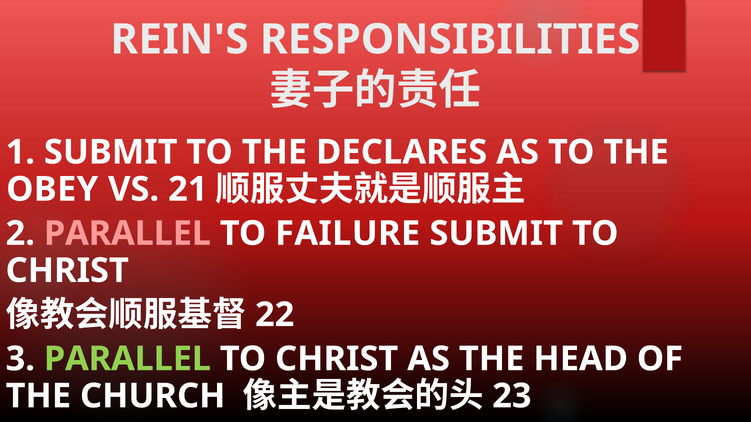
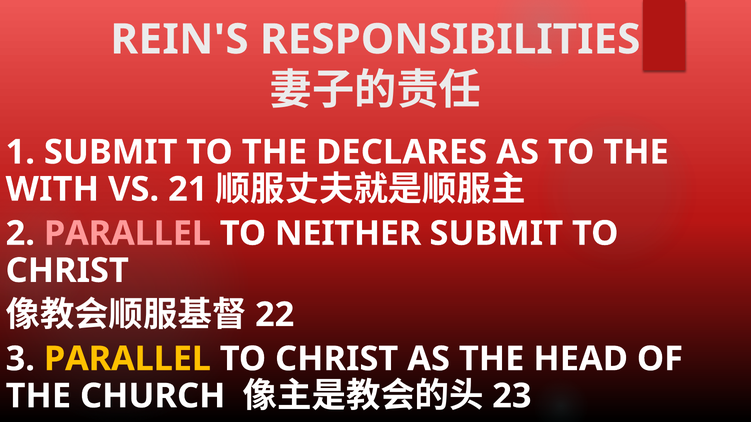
OBEY: OBEY -> WITH
FAILURE: FAILURE -> NEITHER
PARALLEL at (127, 359) colour: light green -> yellow
